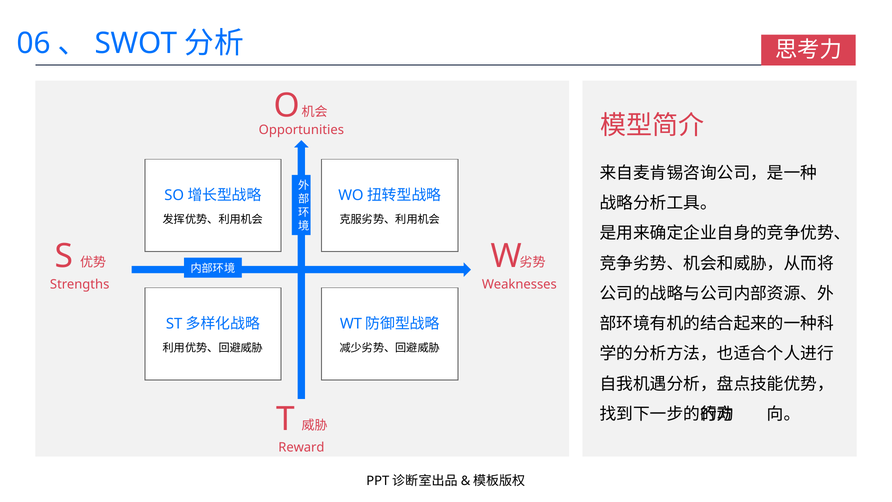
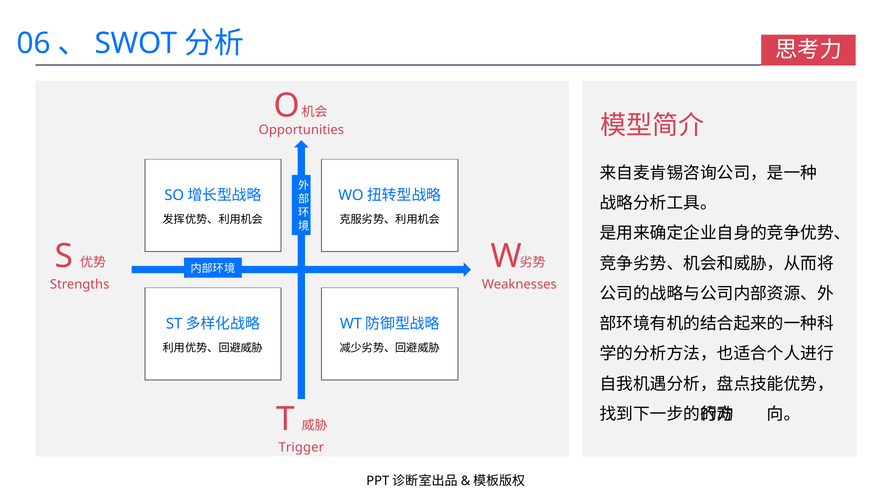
Reward: Reward -> Trigger
